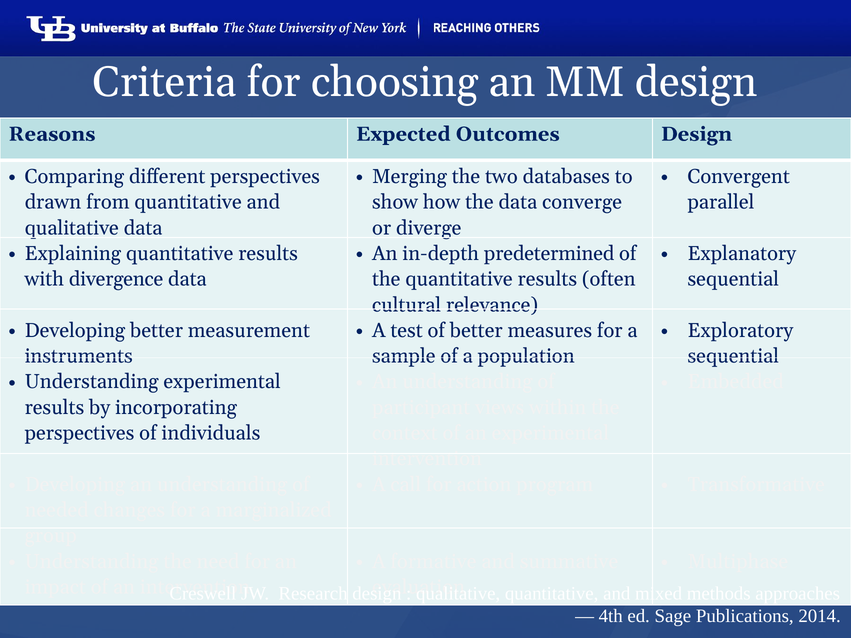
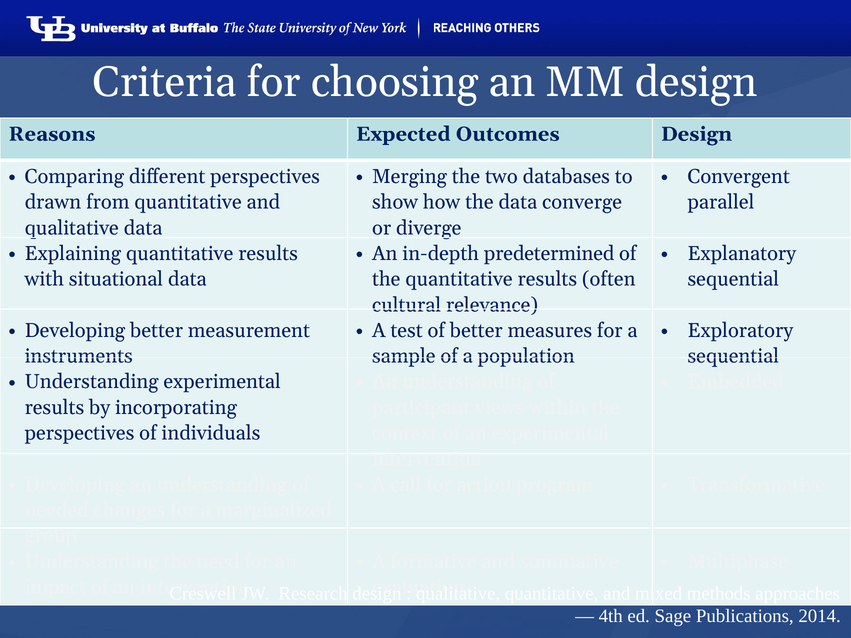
divergence: divergence -> situational
